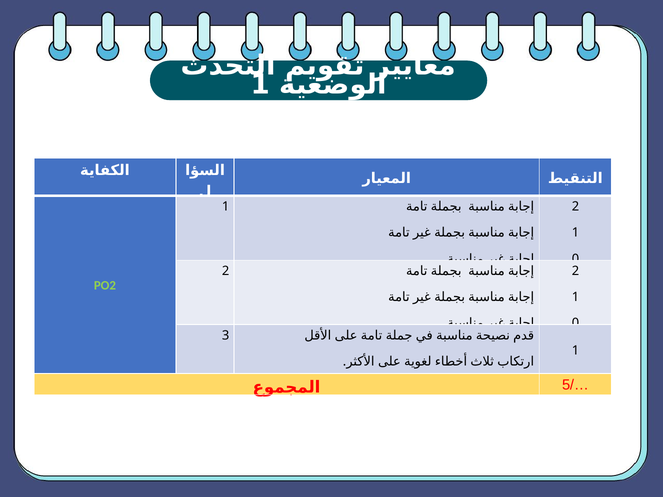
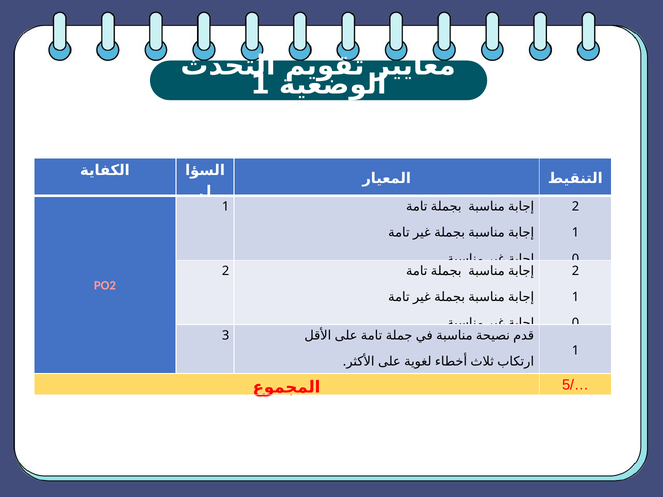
PO2 colour: light green -> pink
